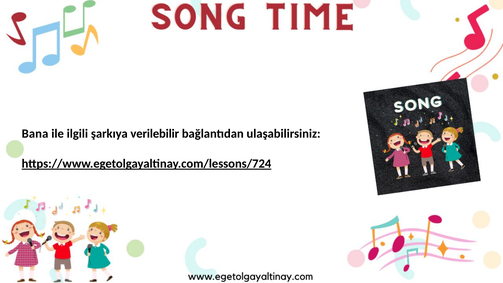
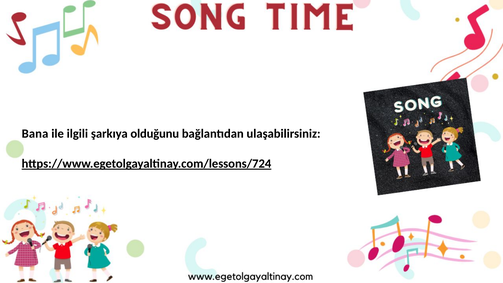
verilebilir: verilebilir -> olduğunu
